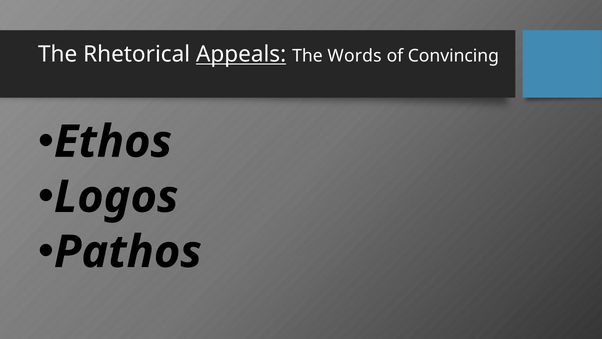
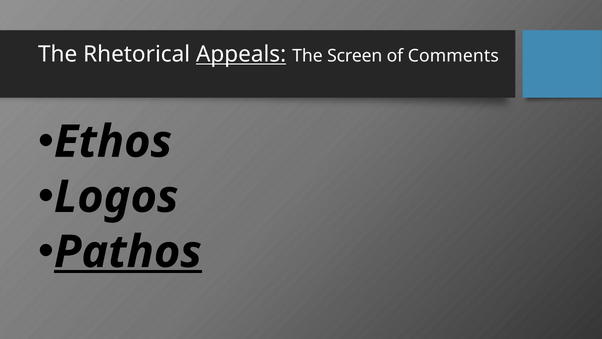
Words: Words -> Screen
Convincing: Convincing -> Comments
Pathos underline: none -> present
